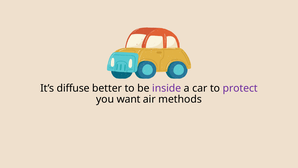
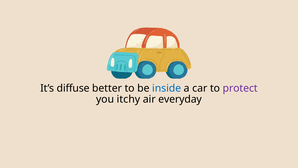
inside colour: purple -> blue
want: want -> itchy
methods: methods -> everyday
